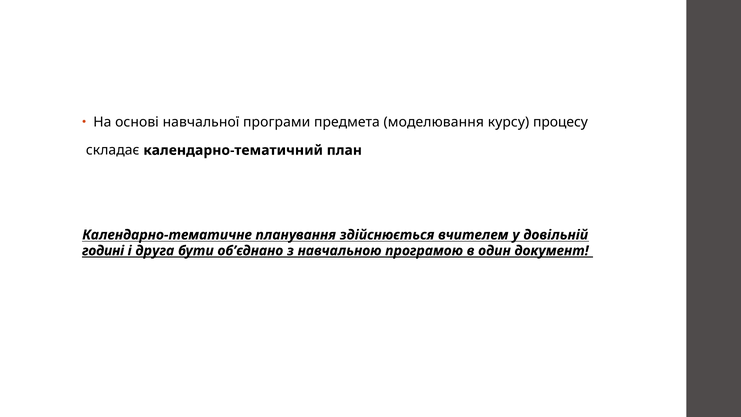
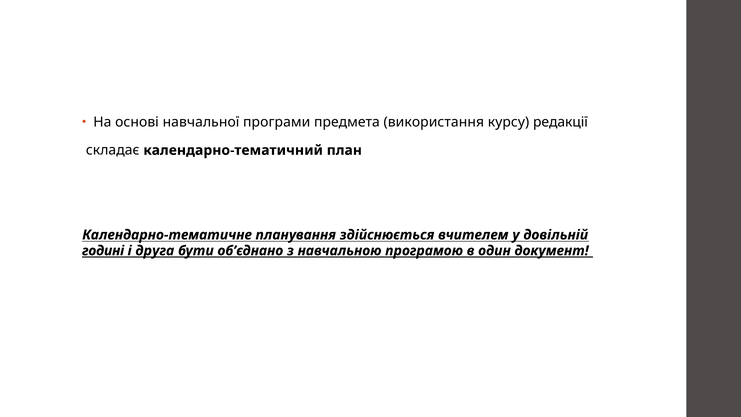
моделювання: моделювання -> використання
процесу: процесу -> редакції
